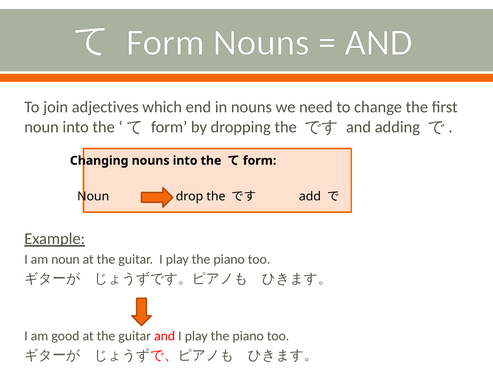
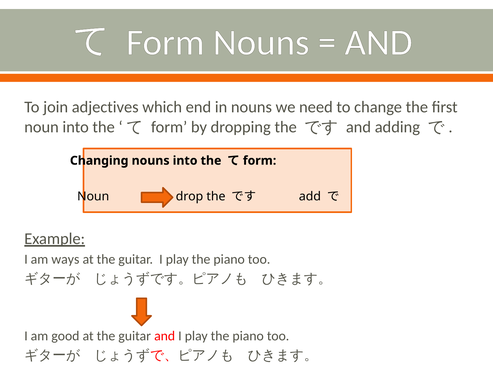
am noun: noun -> ways
